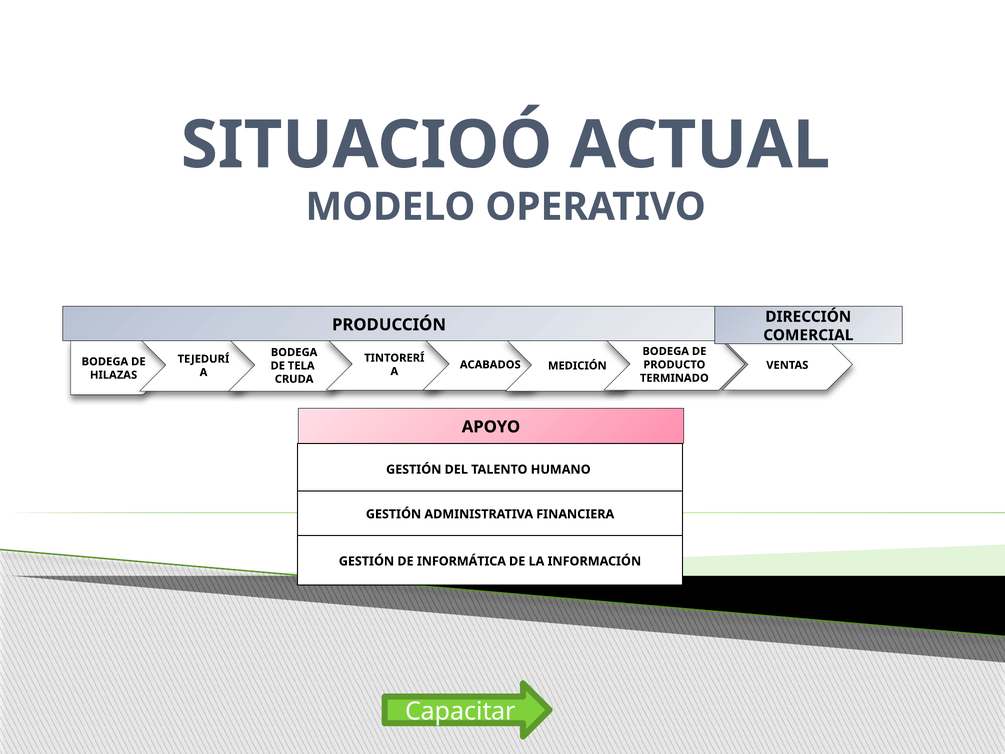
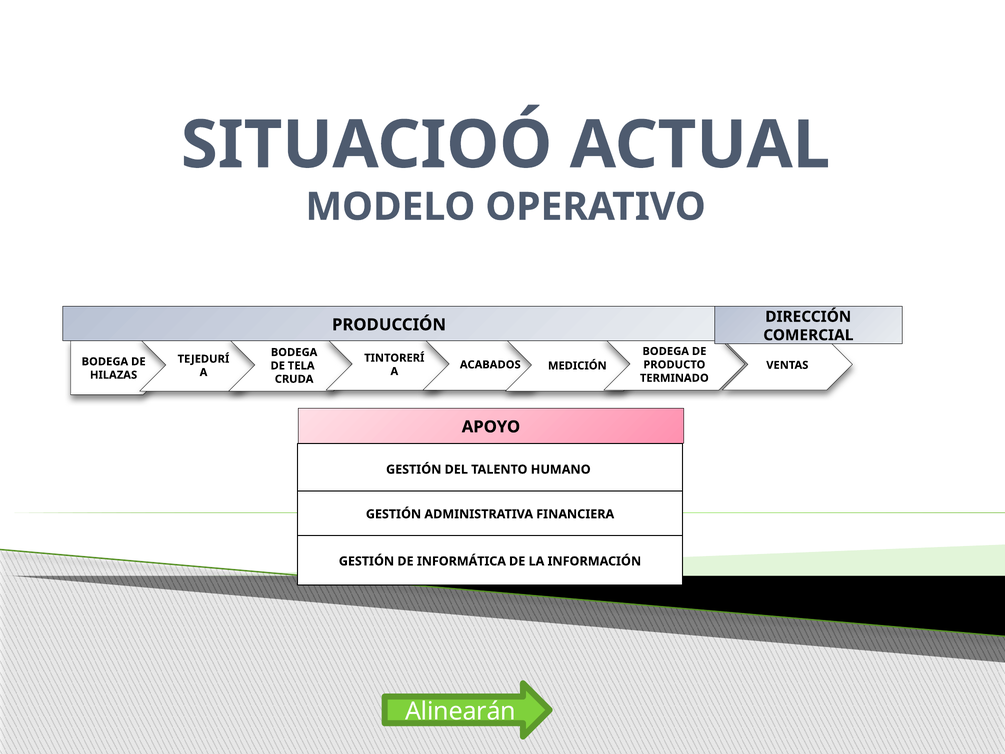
Capacitar: Capacitar -> Alinearán
